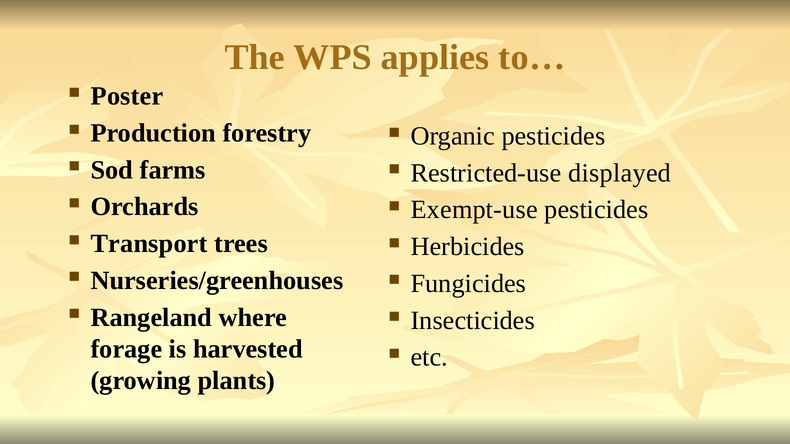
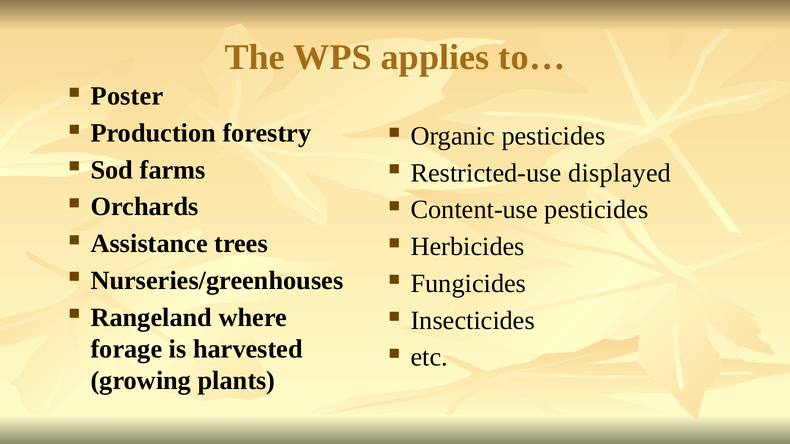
Exempt-use: Exempt-use -> Content-use
Transport: Transport -> Assistance
